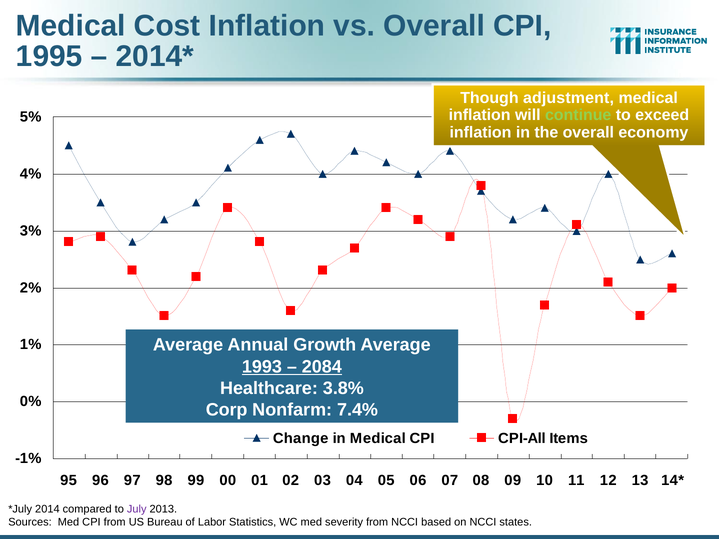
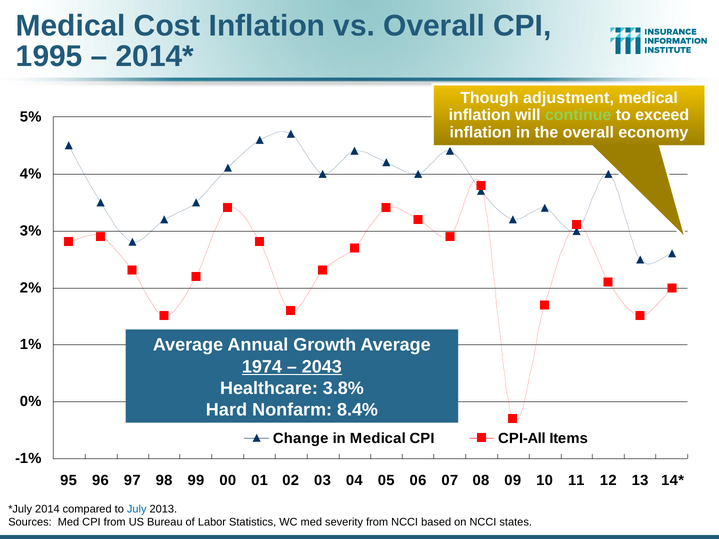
1993: 1993 -> 1974
2084: 2084 -> 2043
Corp: Corp -> Hard
7.4%: 7.4% -> 8.4%
July colour: purple -> blue
